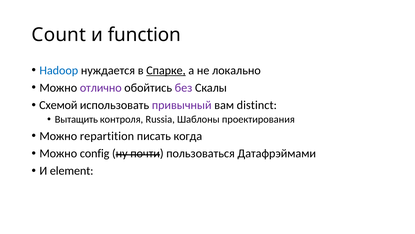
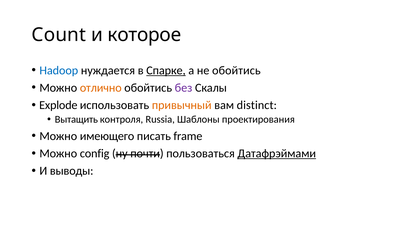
function: function -> которое
не локально: локально -> обойтись
отлично colour: purple -> orange
Схемой: Схемой -> Explode
привычный colour: purple -> orange
repartition: repartition -> имеющего
когда: когда -> frame
Датафрэймами underline: none -> present
element: element -> выводы
